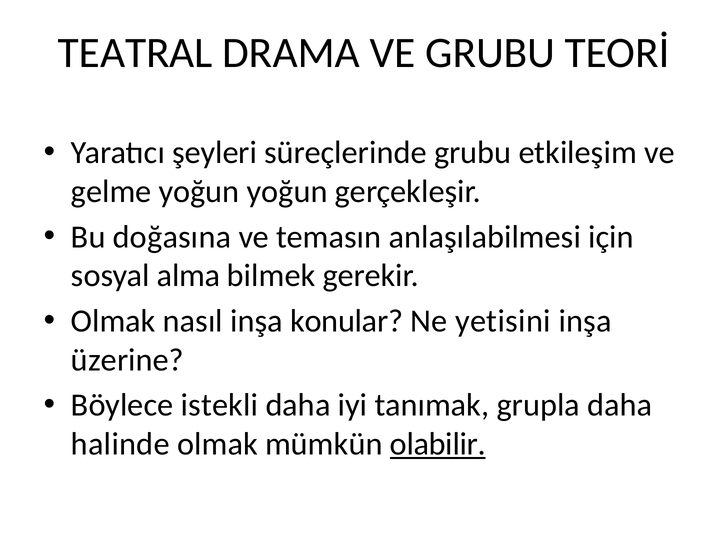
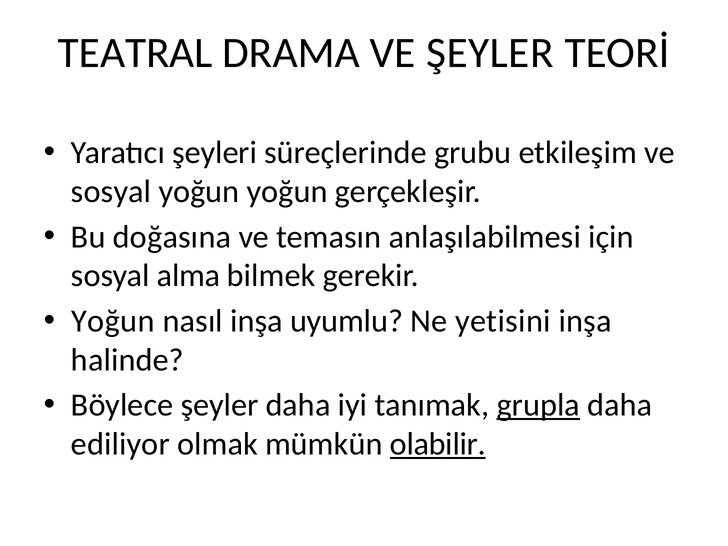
VE GRUBU: GRUBU -> ŞEYLER
gelme at (111, 192): gelme -> sosyal
Olmak at (113, 321): Olmak -> Yoğun
konular: konular -> uyumlu
üzerine: üzerine -> halinde
Böylece istekli: istekli -> şeyler
grupla underline: none -> present
halinde: halinde -> ediliyor
